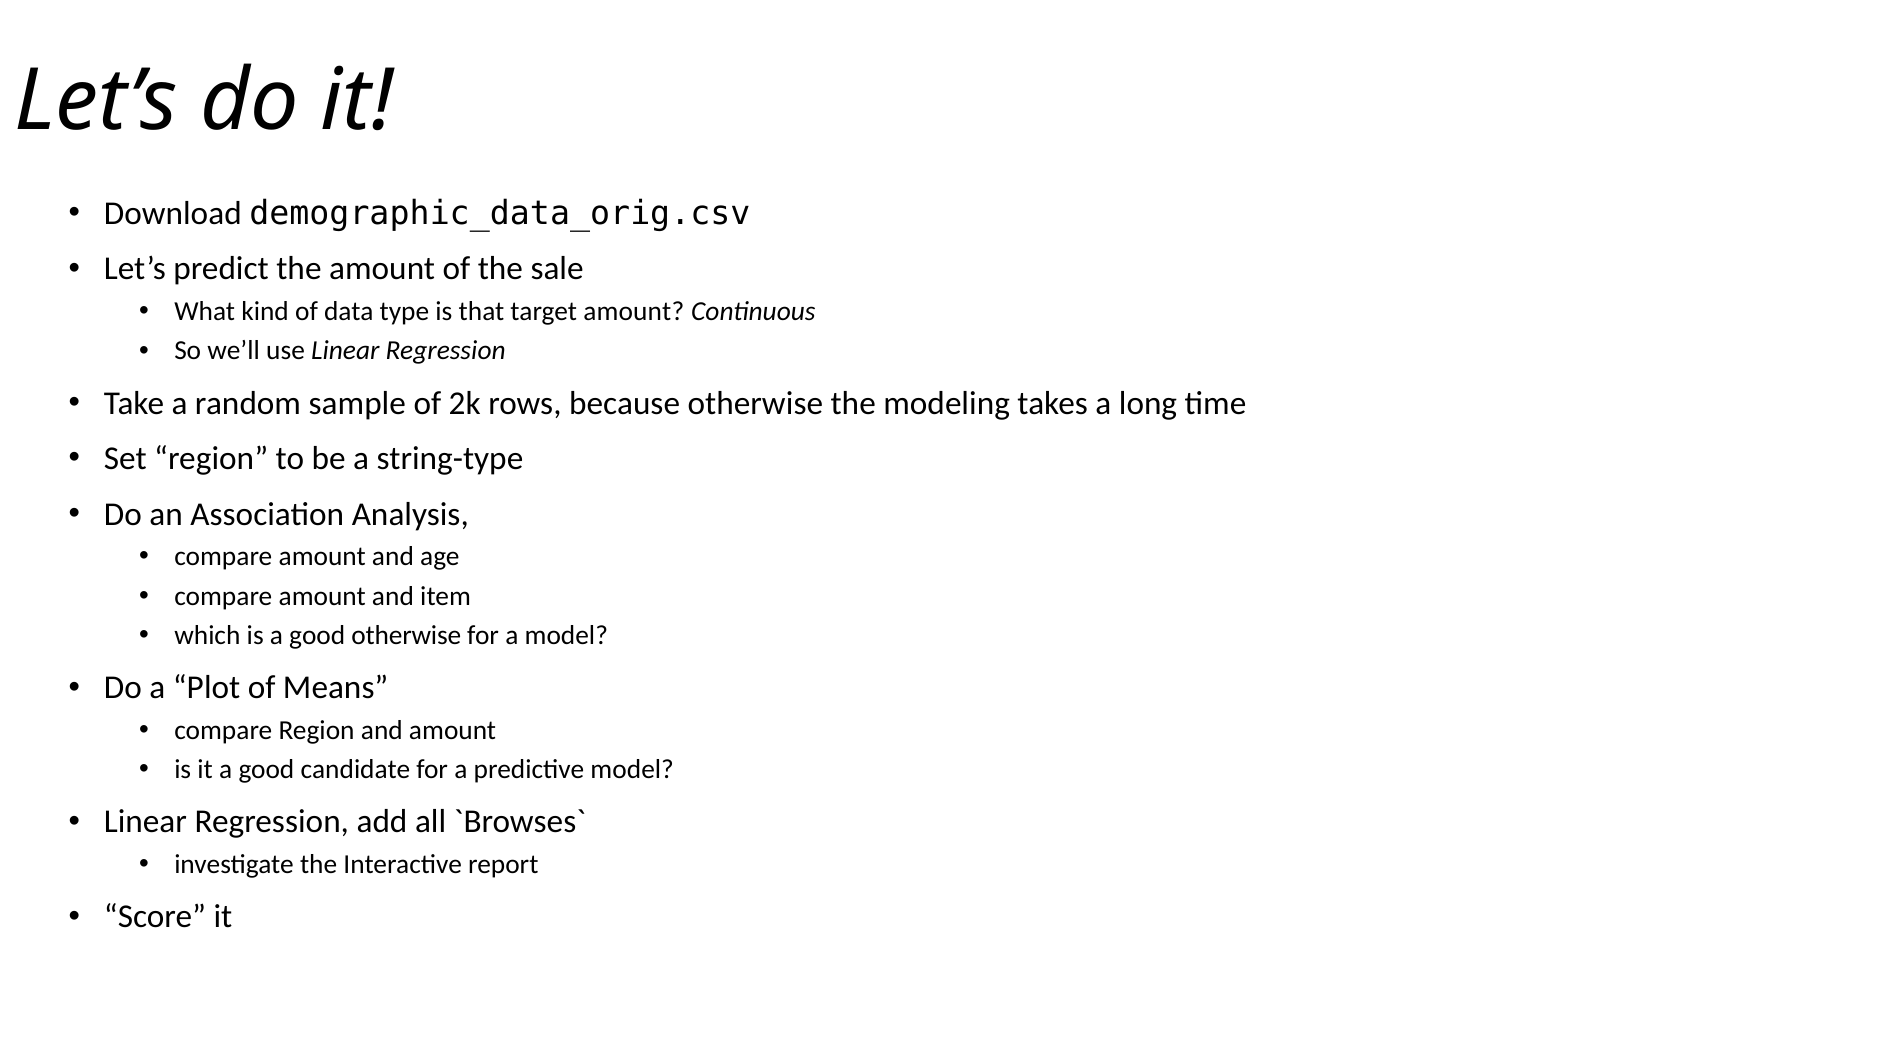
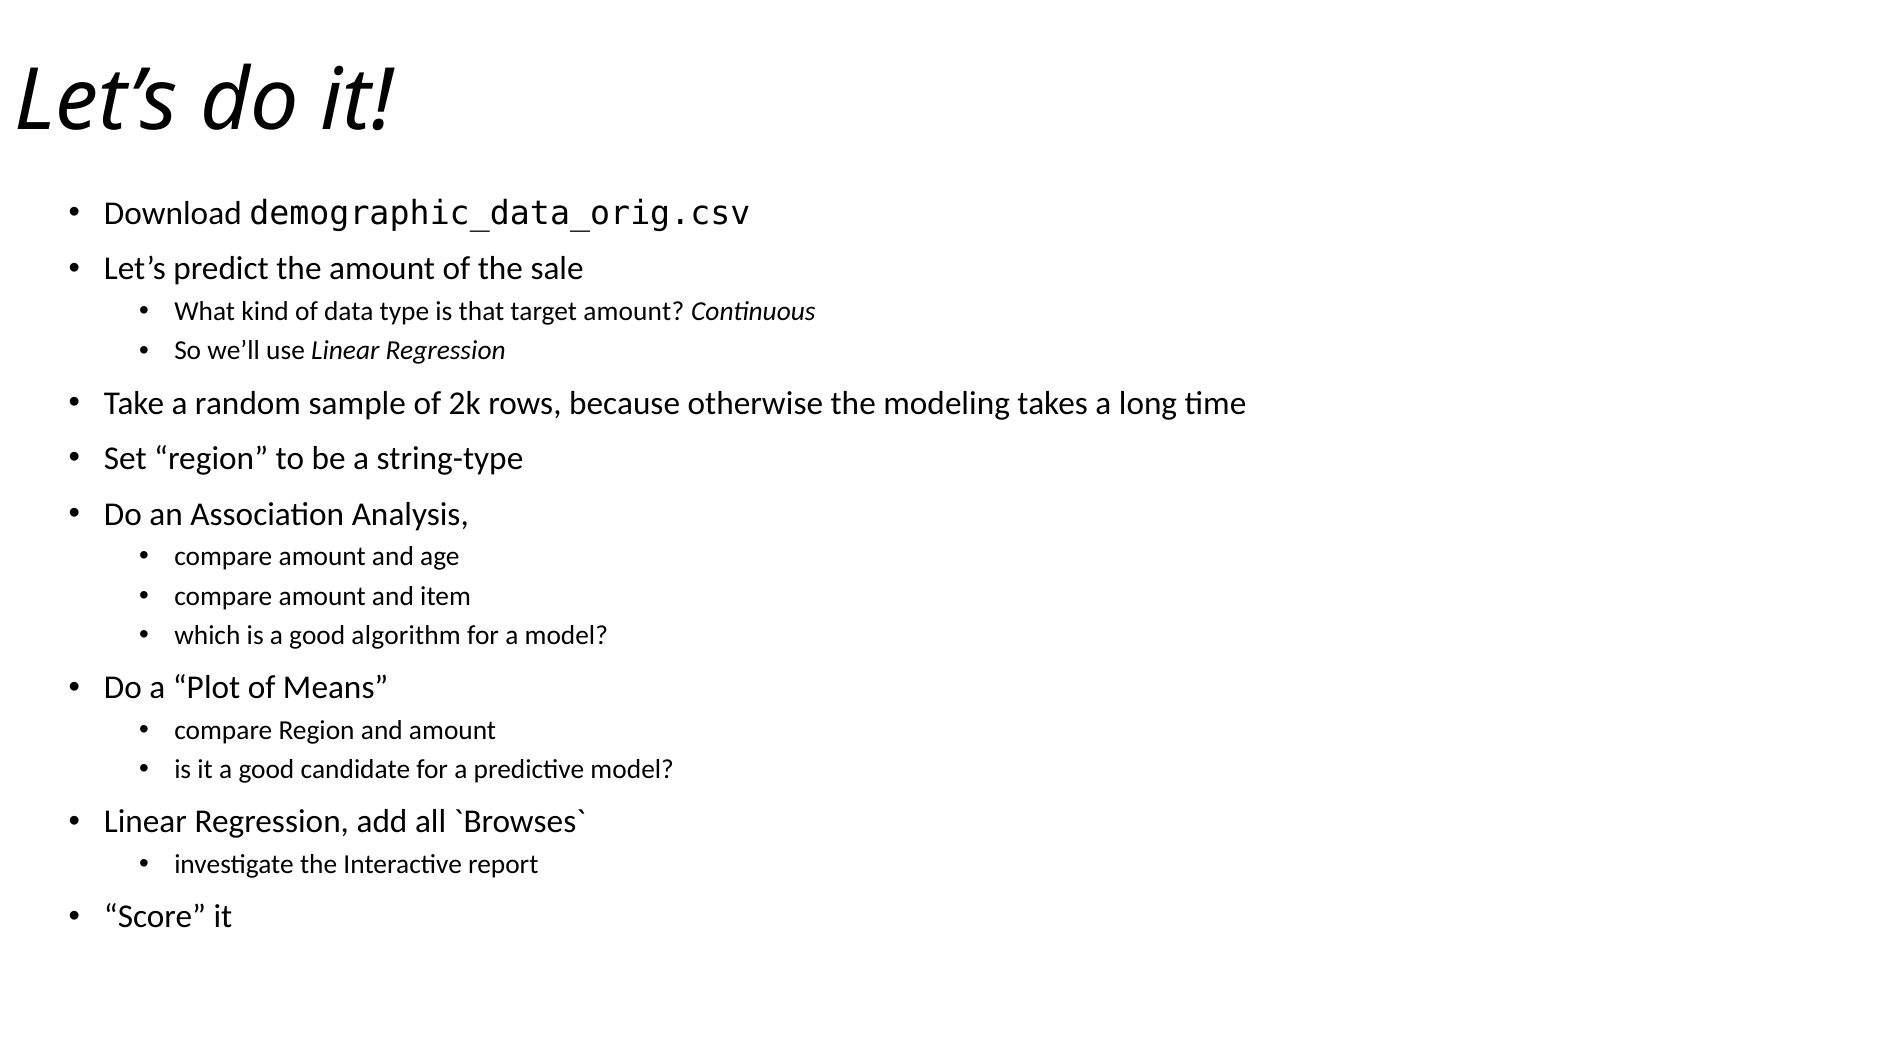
good otherwise: otherwise -> algorithm
